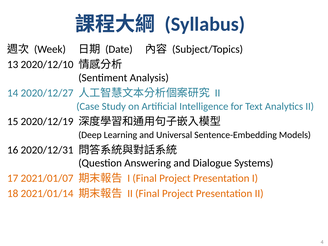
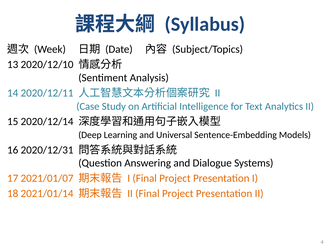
2020/12/27: 2020/12/27 -> 2020/12/11
2020/12/19: 2020/12/19 -> 2020/12/14
